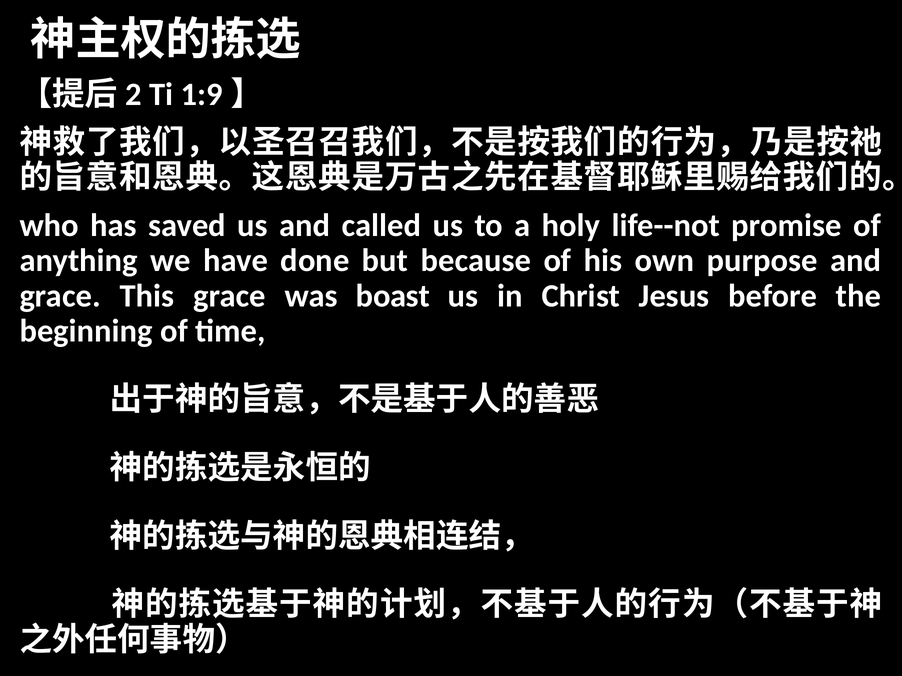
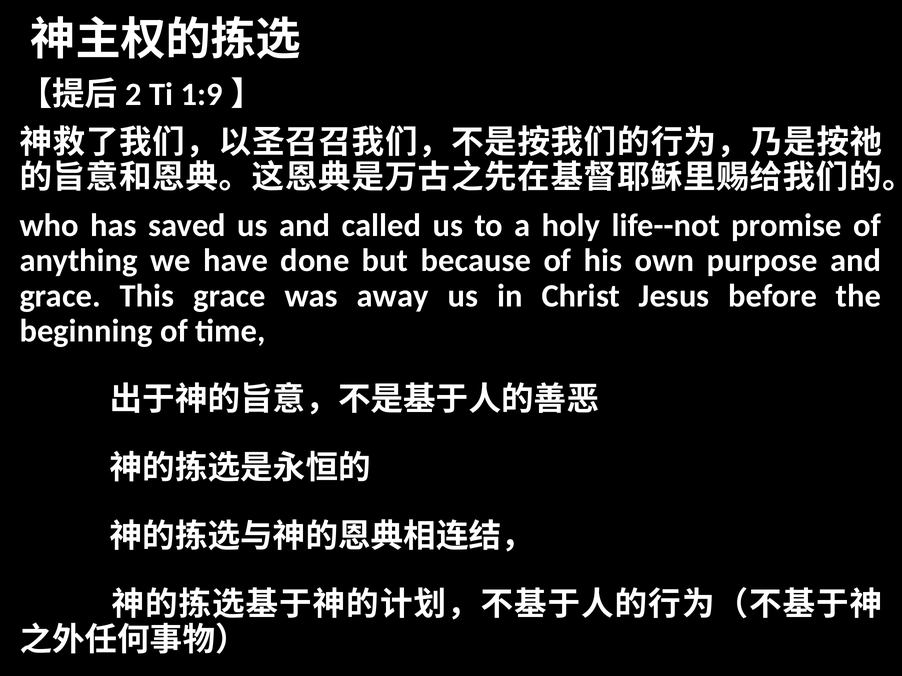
boast: boast -> away
